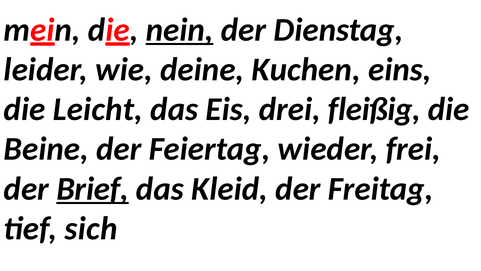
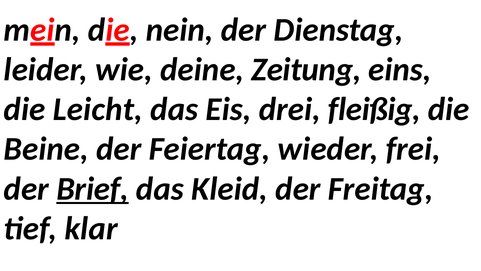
nein underline: present -> none
Kuchen: Kuchen -> Zeitung
sich: sich -> klar
